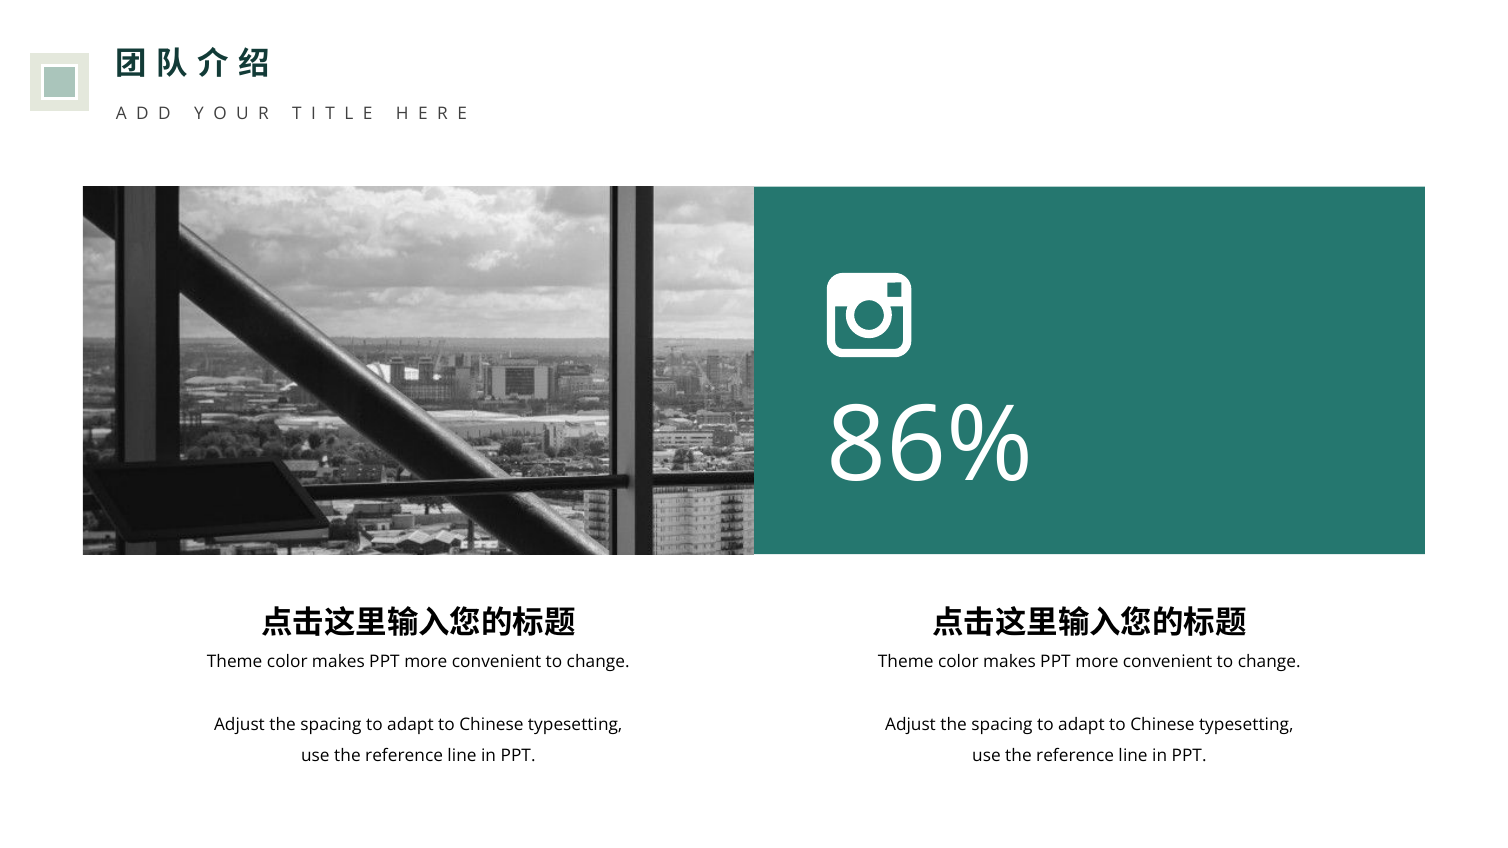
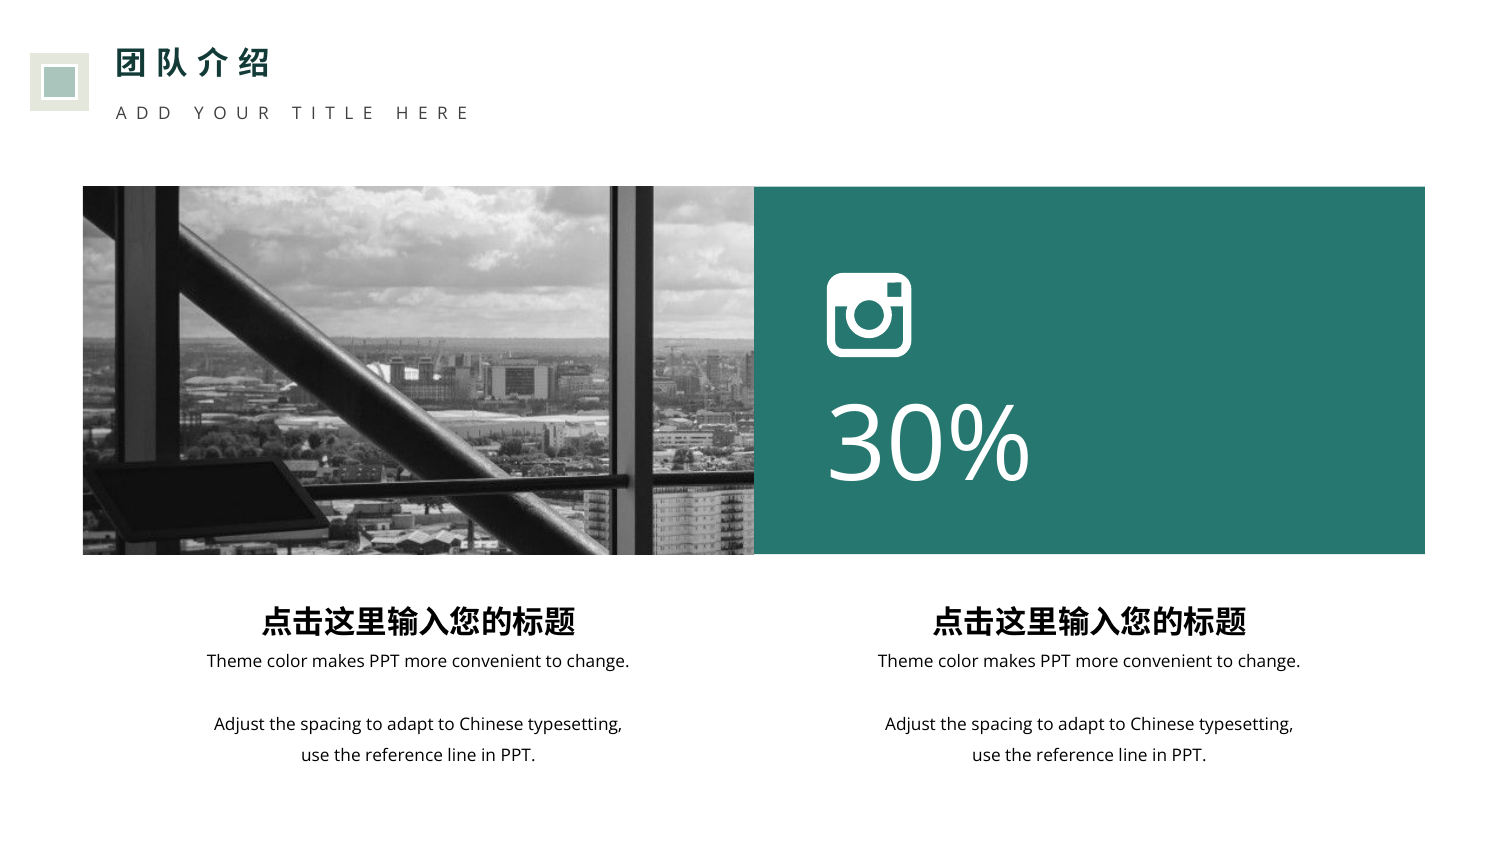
86%: 86% -> 30%
